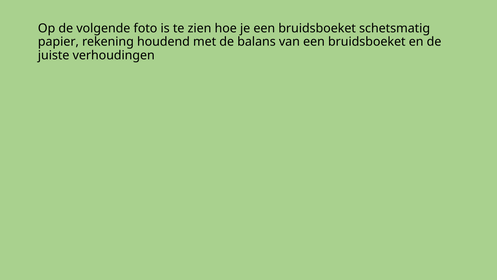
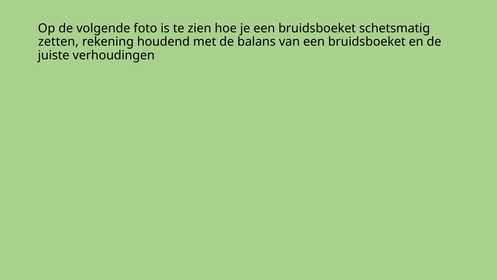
papier: papier -> zetten
